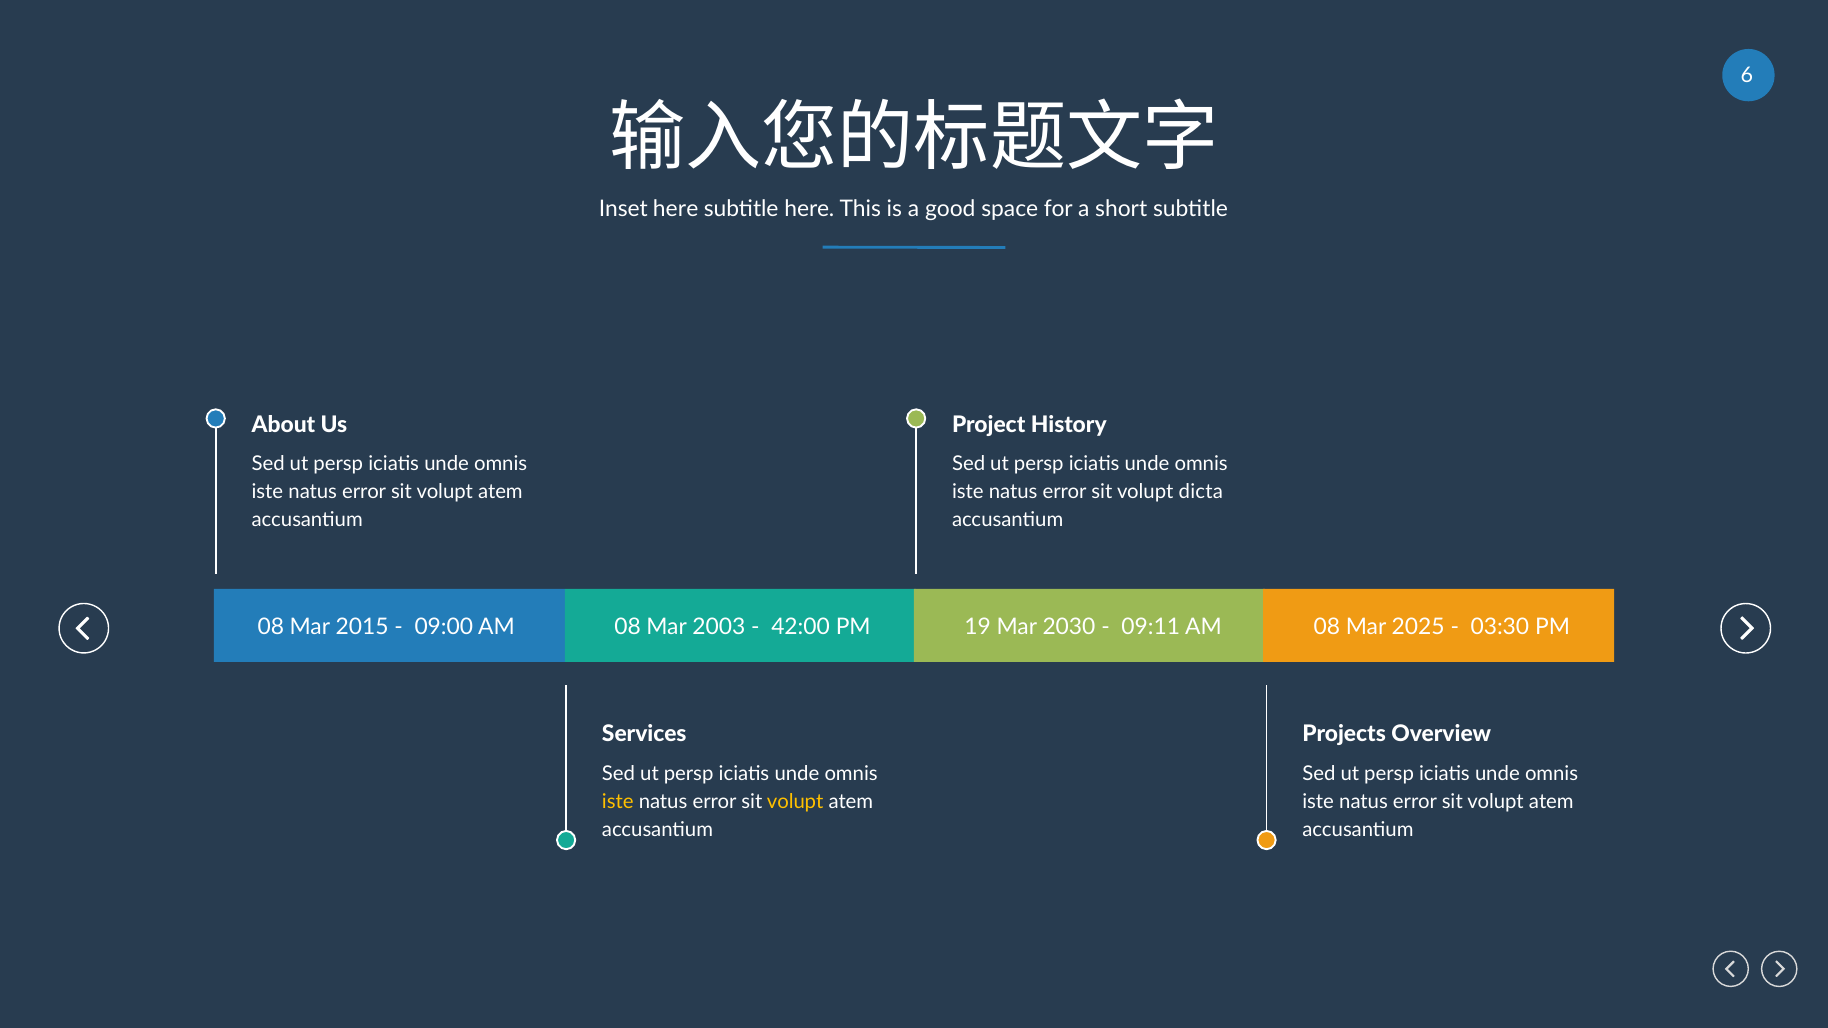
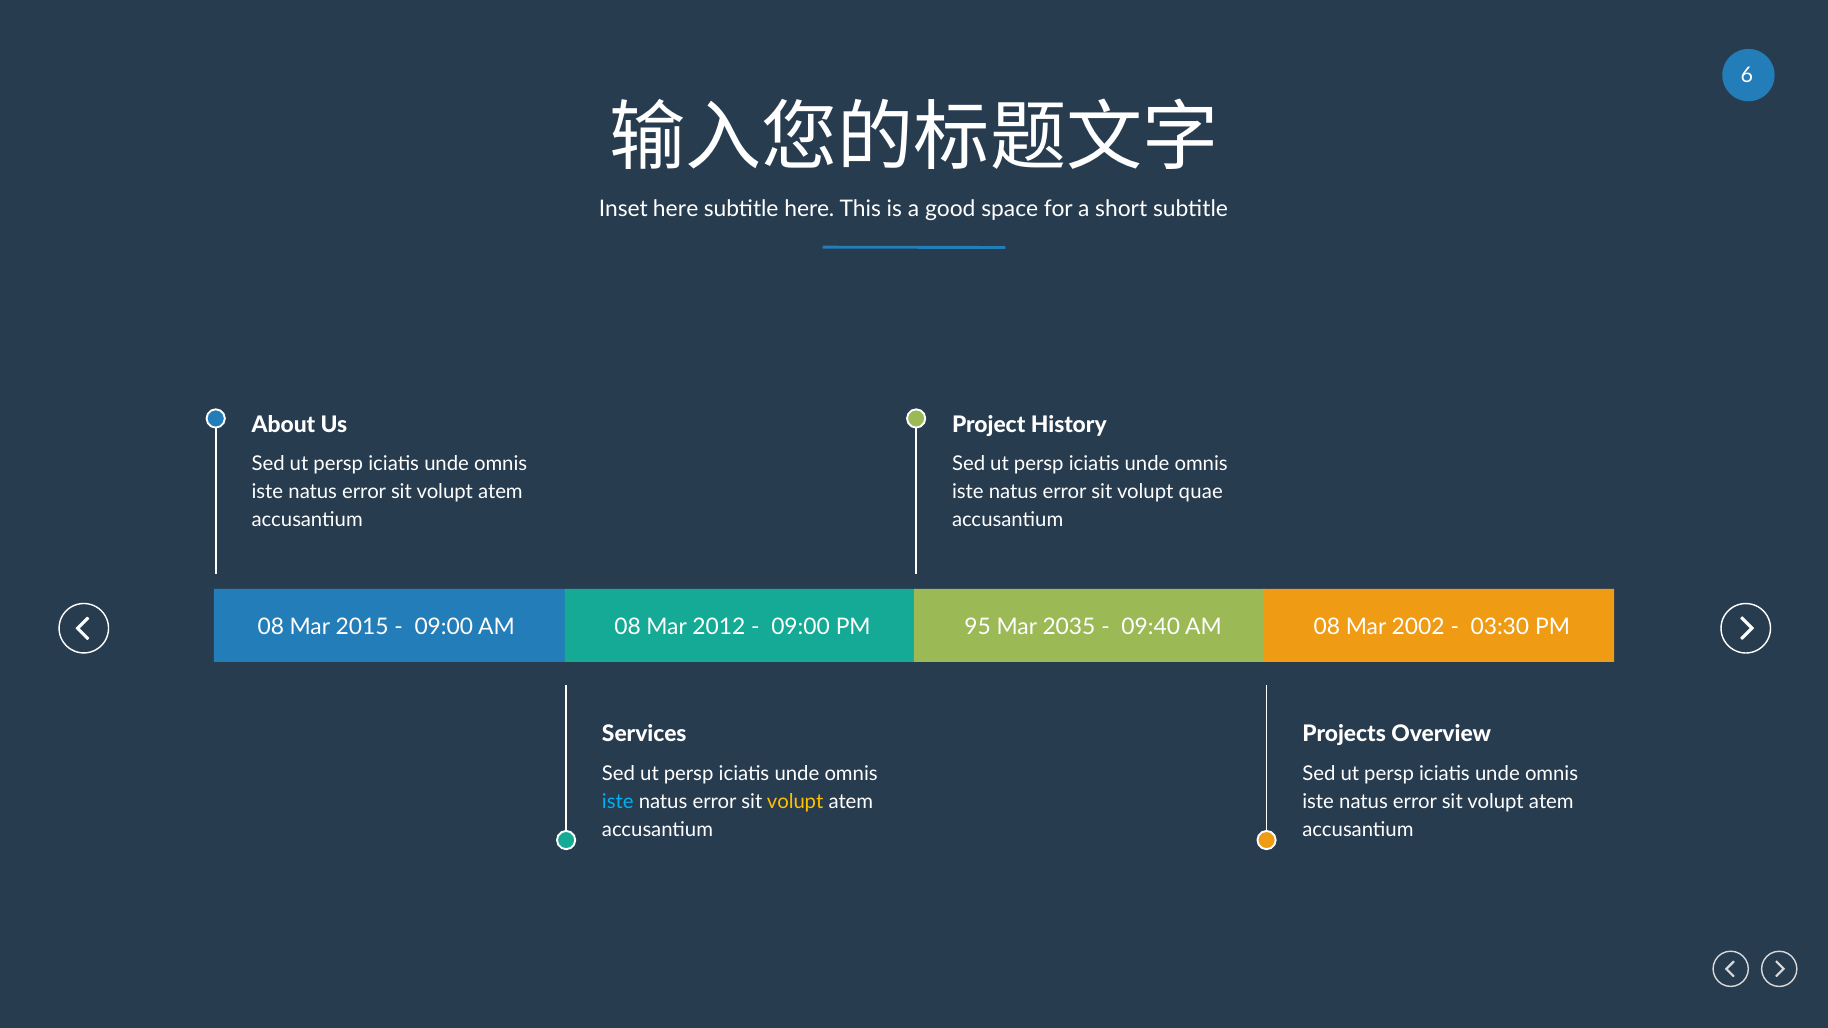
dicta: dicta -> quae
2003: 2003 -> 2012
42:00 at (801, 627): 42:00 -> 09:00
19: 19 -> 95
2030: 2030 -> 2035
09:11: 09:11 -> 09:40
2025: 2025 -> 2002
iste at (618, 802) colour: yellow -> light blue
